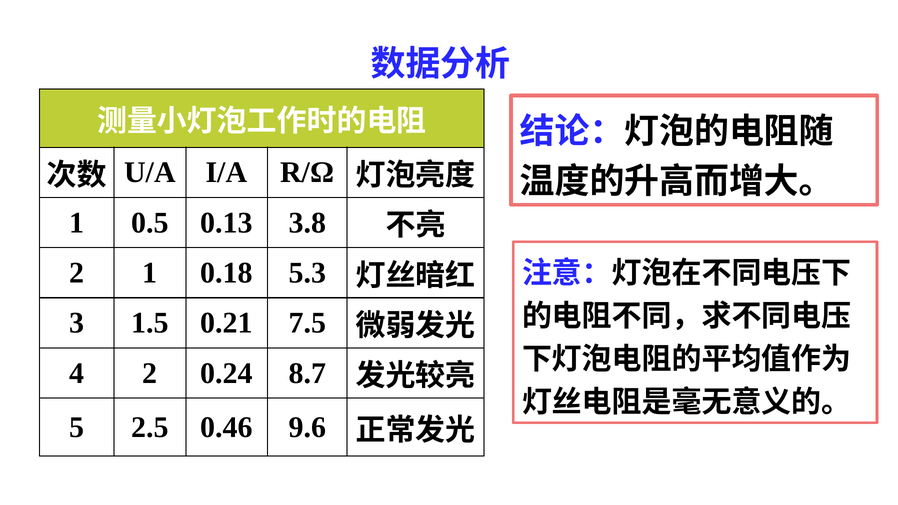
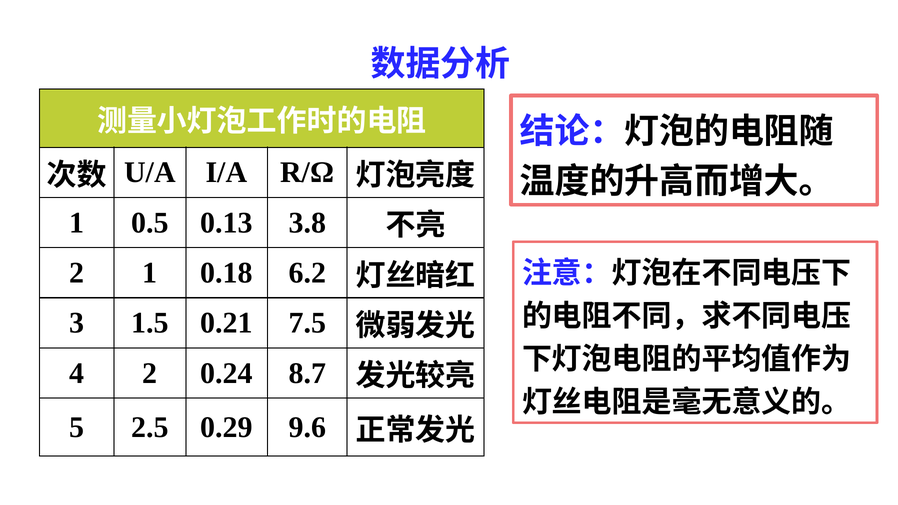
5.3: 5.3 -> 6.2
0.46: 0.46 -> 0.29
